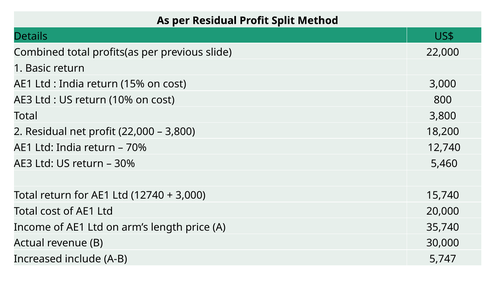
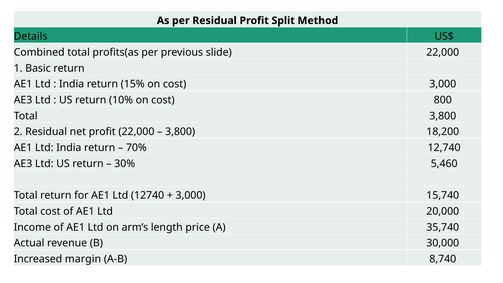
include: include -> margin
5,747: 5,747 -> 8,740
